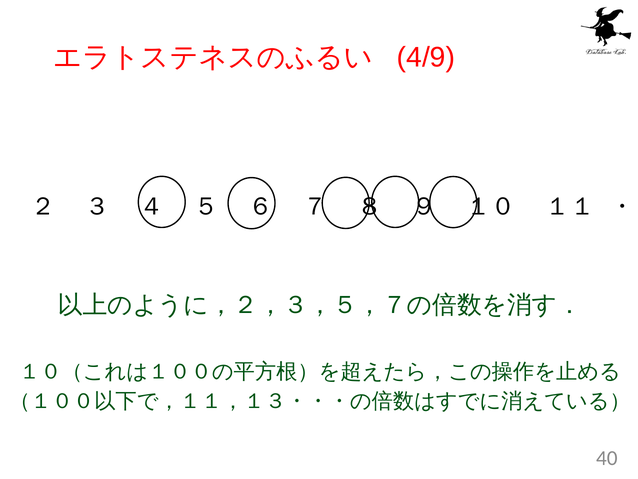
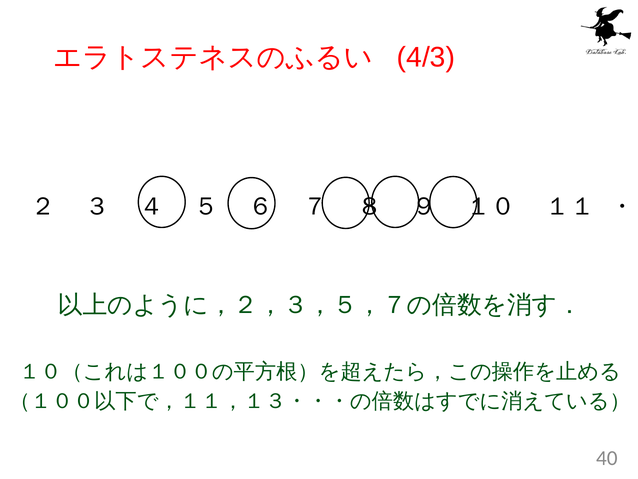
4/9: 4/9 -> 4/3
